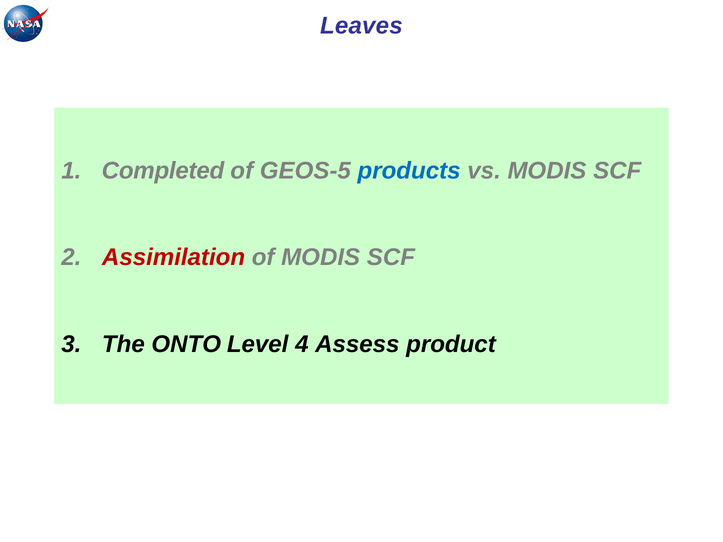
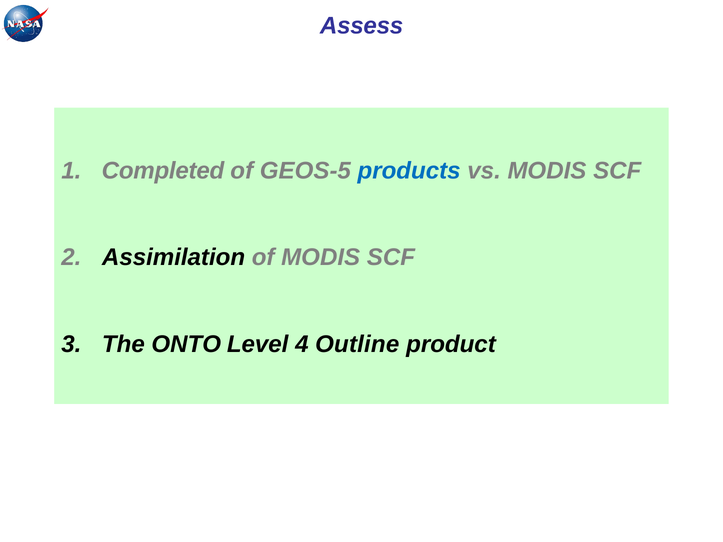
Leaves: Leaves -> Assess
Assimilation colour: red -> black
Assess: Assess -> Outline
